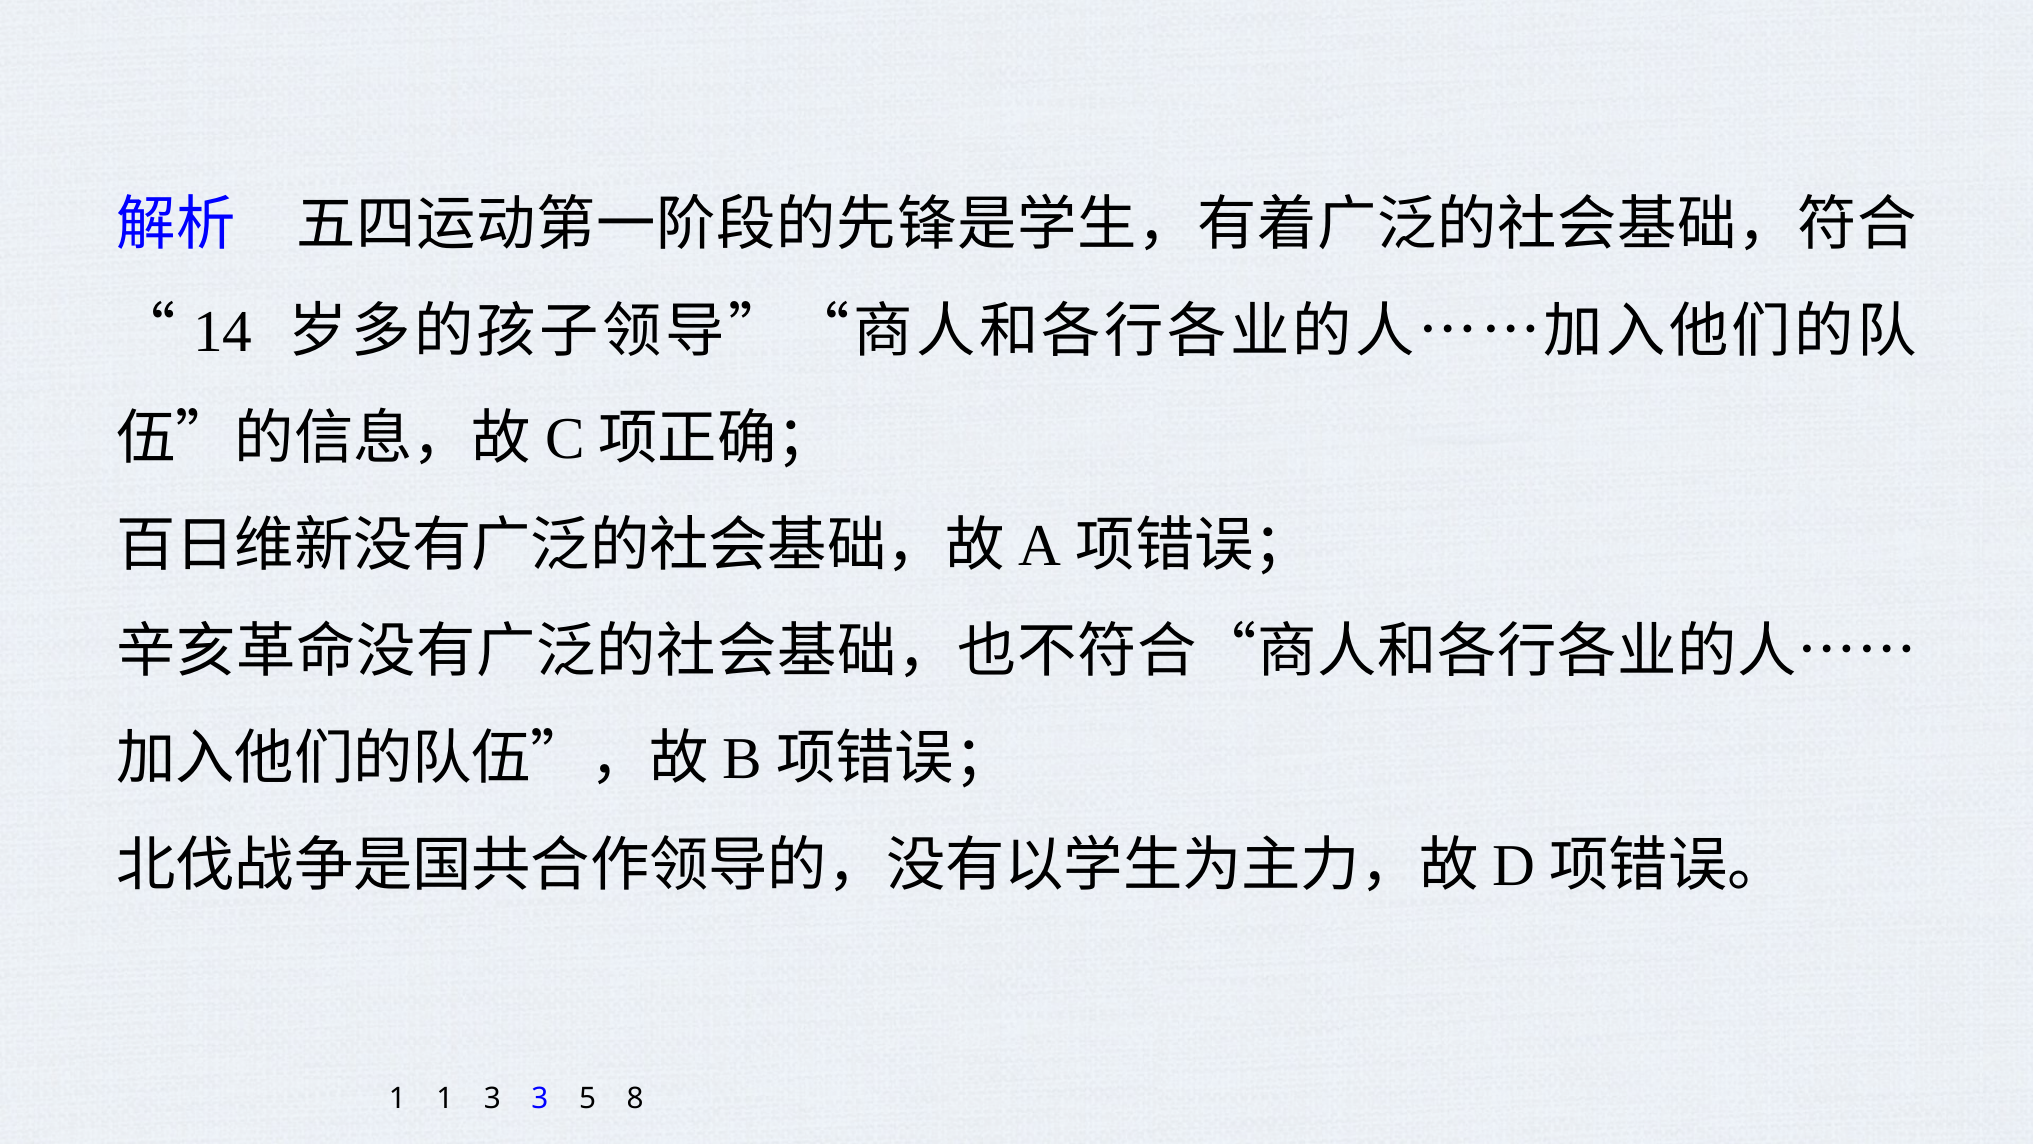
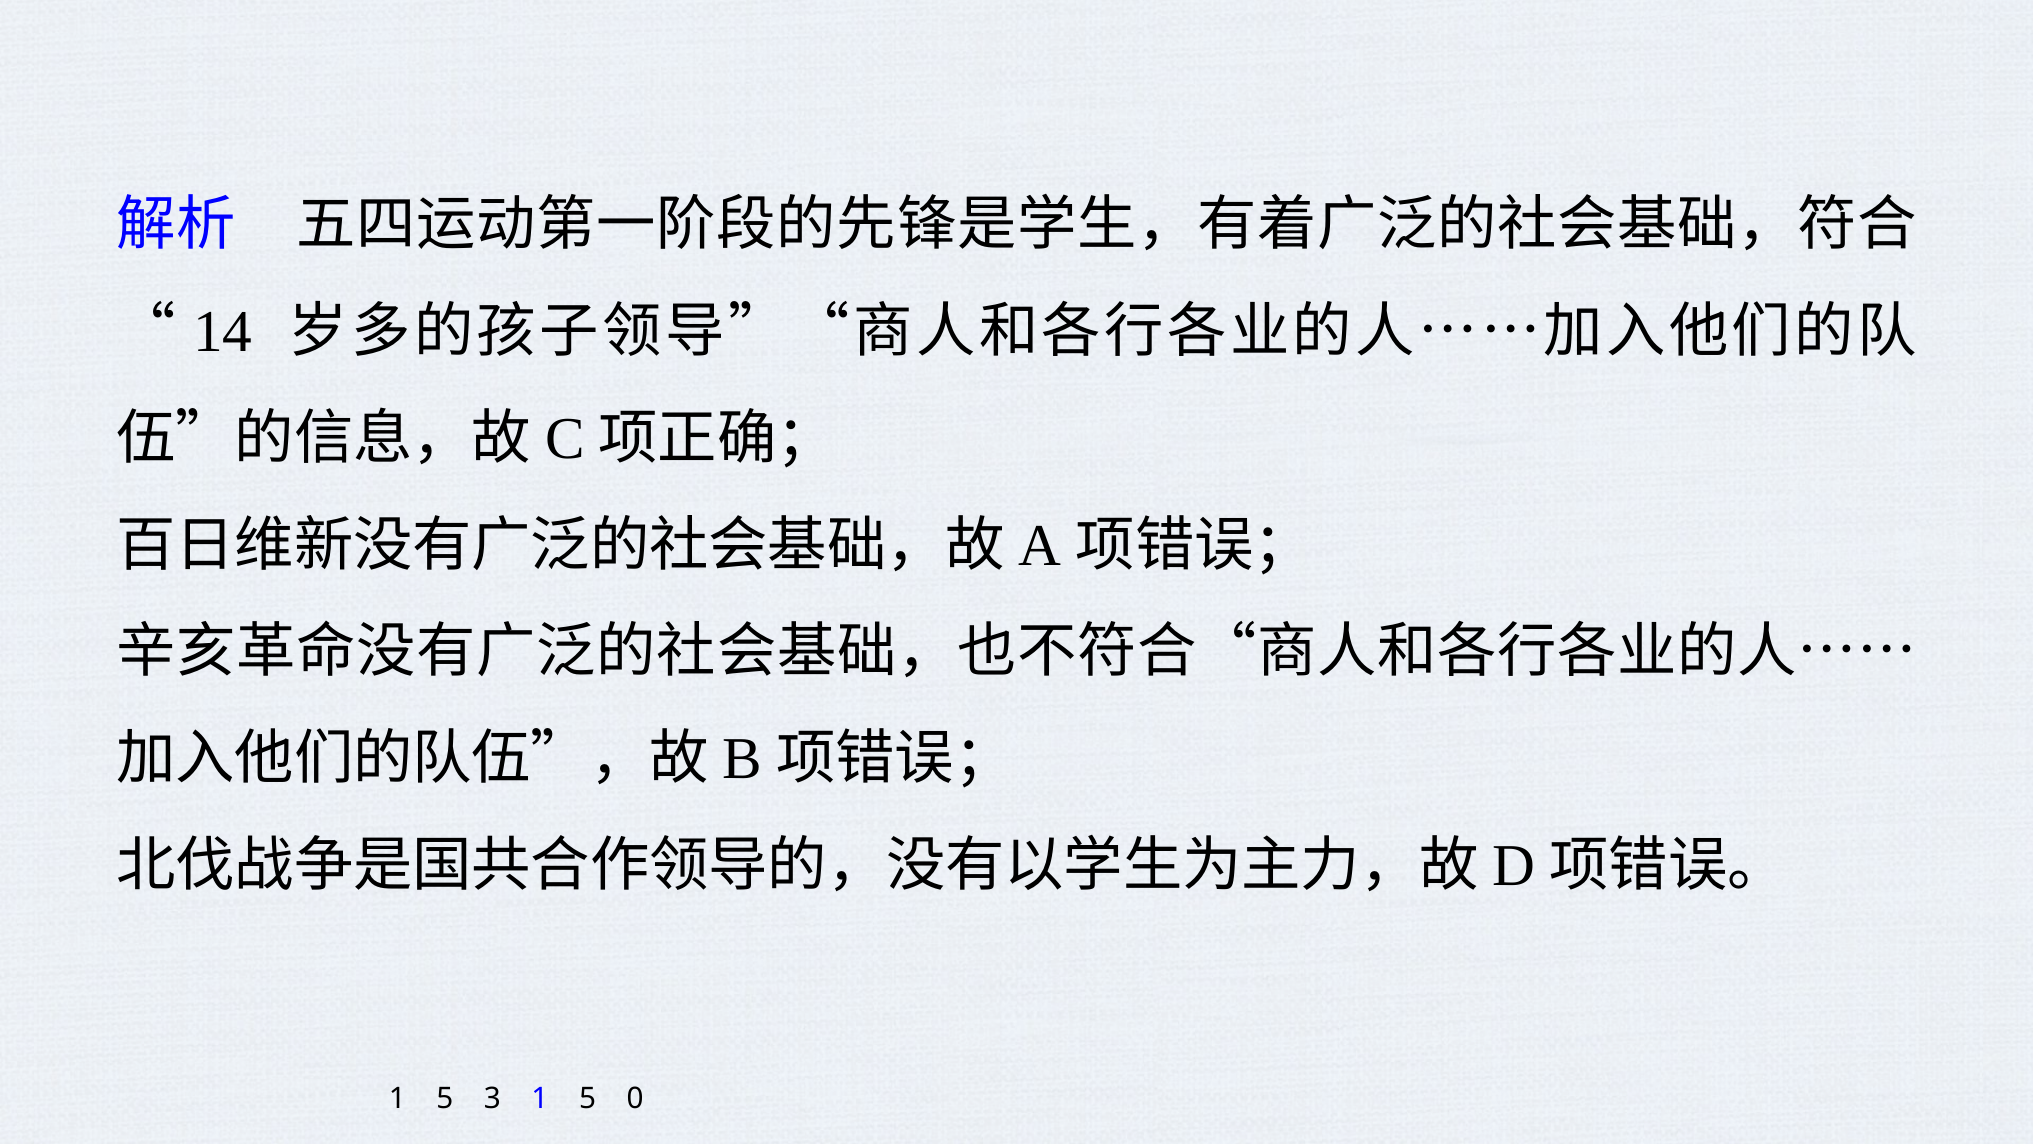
1 at (445, 1099): 1 -> 5
3 3: 3 -> 1
8: 8 -> 0
